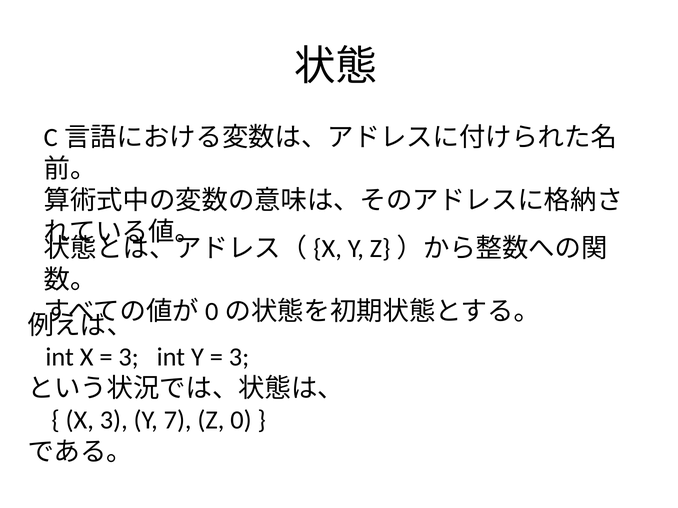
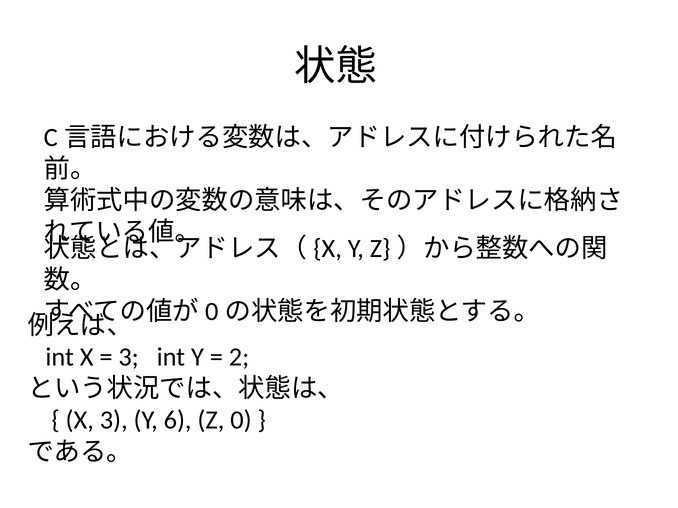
3 at (239, 357): 3 -> 2
7: 7 -> 6
